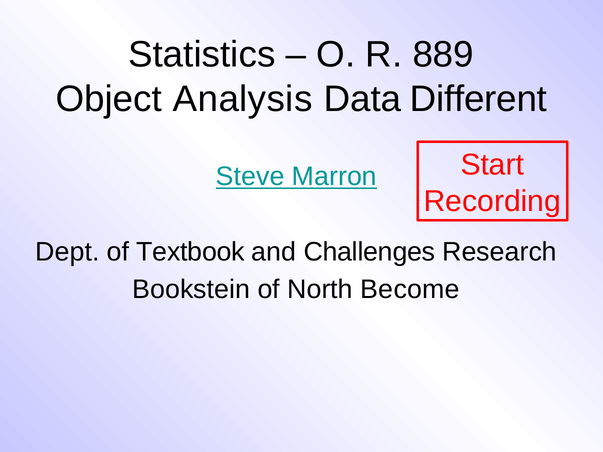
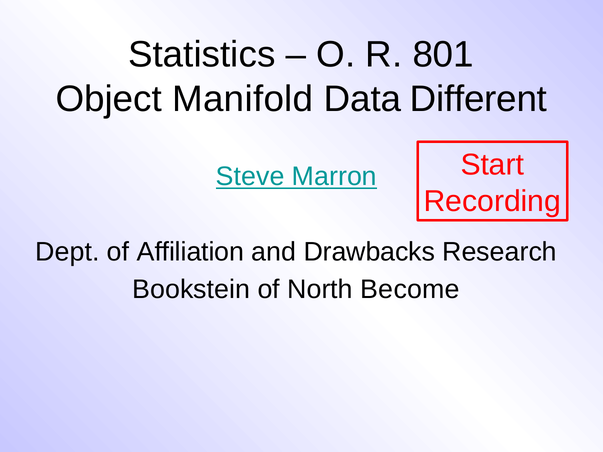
889: 889 -> 801
Analysis: Analysis -> Manifold
Textbook: Textbook -> Affiliation
Challenges: Challenges -> Drawbacks
